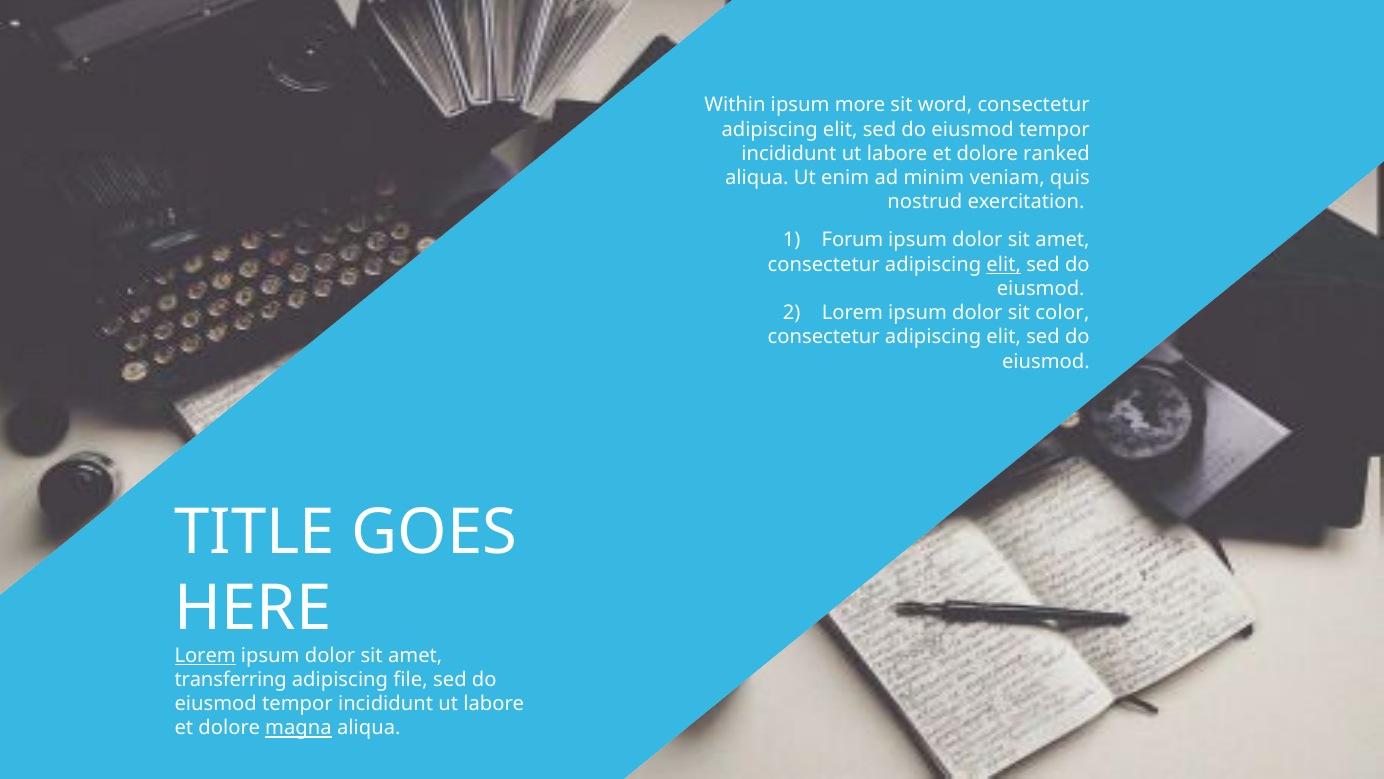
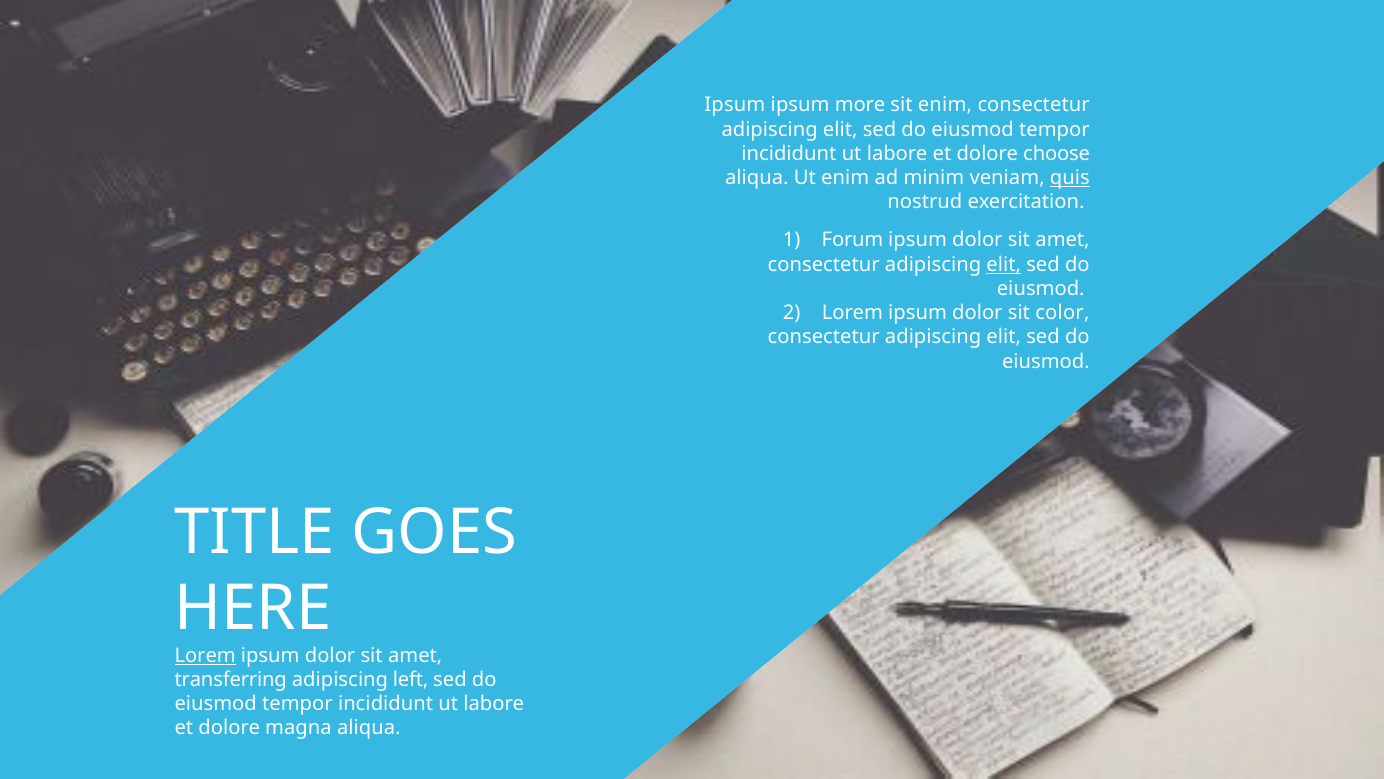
Within at (735, 105): Within -> Ipsum
sit word: word -> enim
ranked: ranked -> choose
quis underline: none -> present
file: file -> left
magna underline: present -> none
